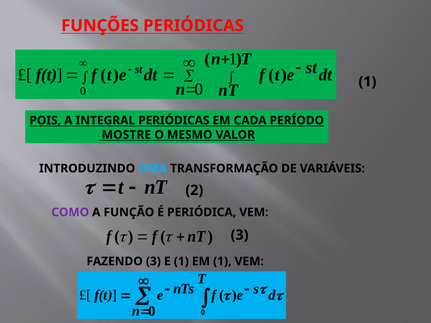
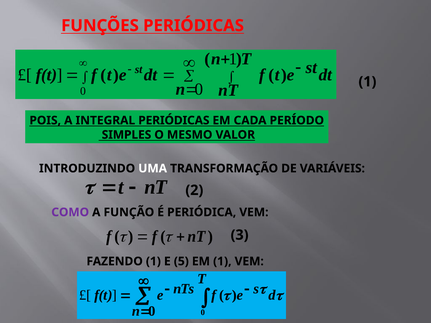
MOSTRE: MOSTRE -> SIMPLES
UMA colour: light blue -> white
FAZENDO 3: 3 -> 1
E 1: 1 -> 5
